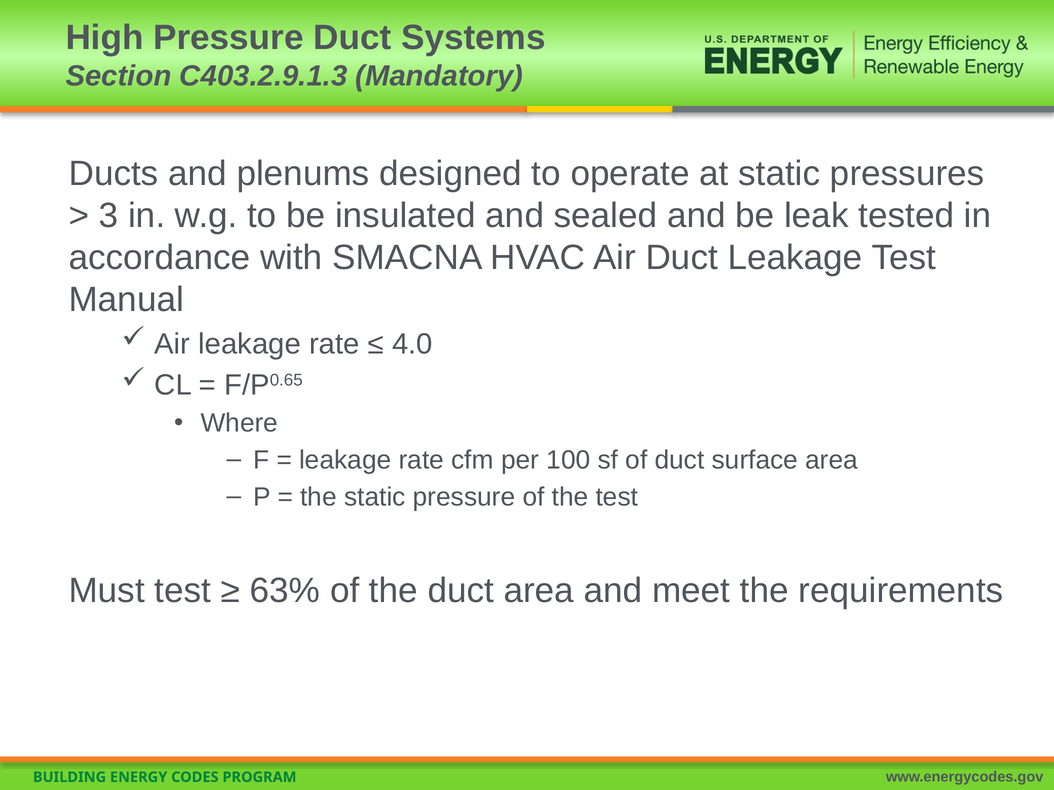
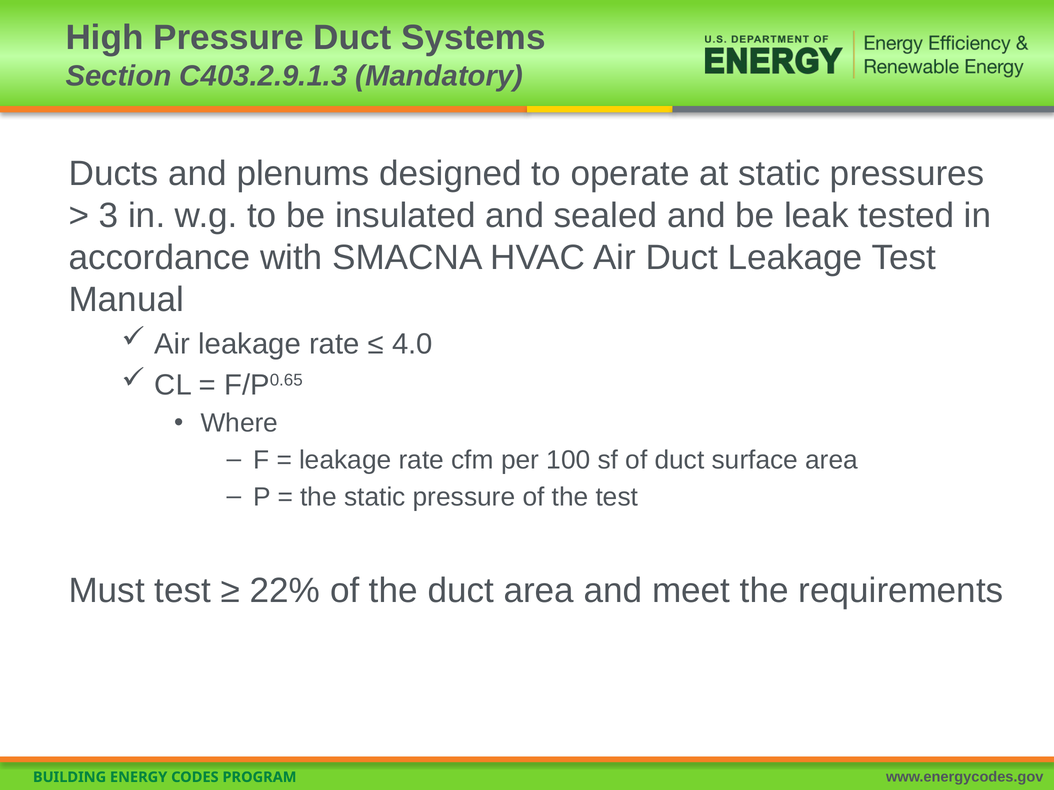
63%: 63% -> 22%
